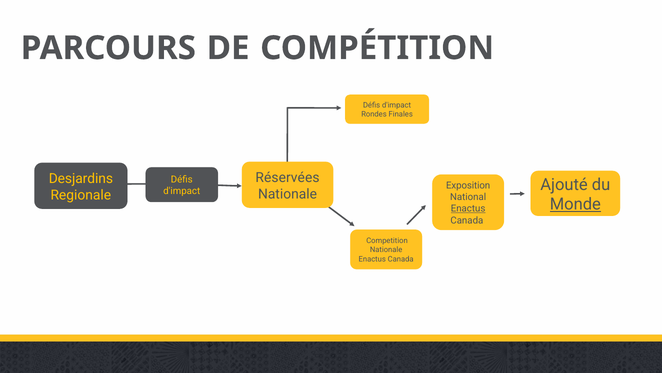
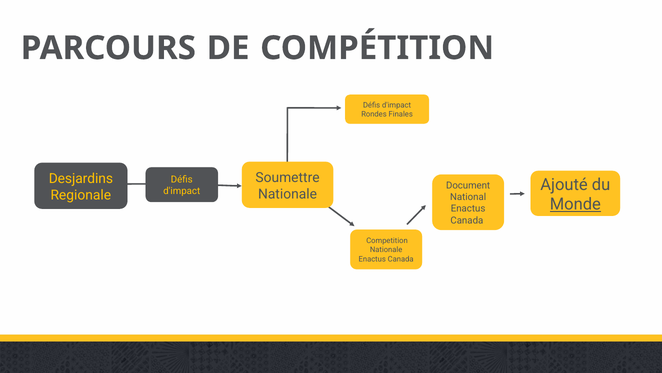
Réservées: Réservées -> Soumettre
Exposition: Exposition -> Document
Enactus at (468, 208) underline: present -> none
